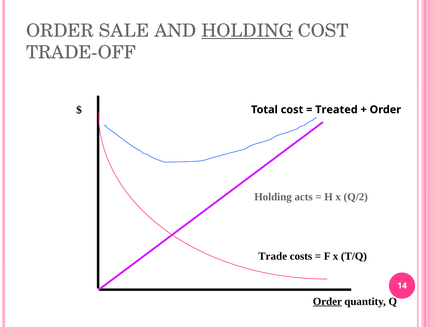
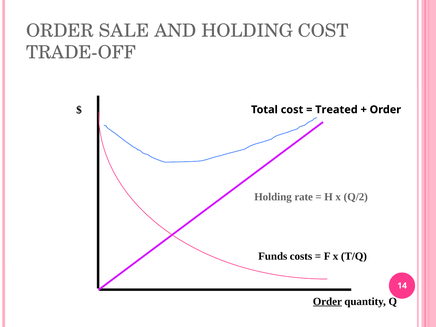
HOLDING at (247, 31) underline: present -> none
acts: acts -> rate
Trade: Trade -> Funds
